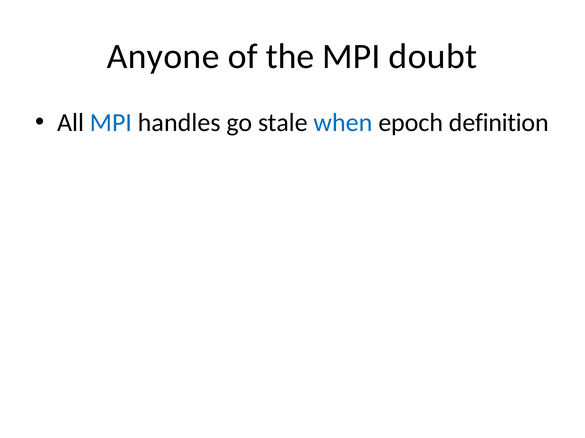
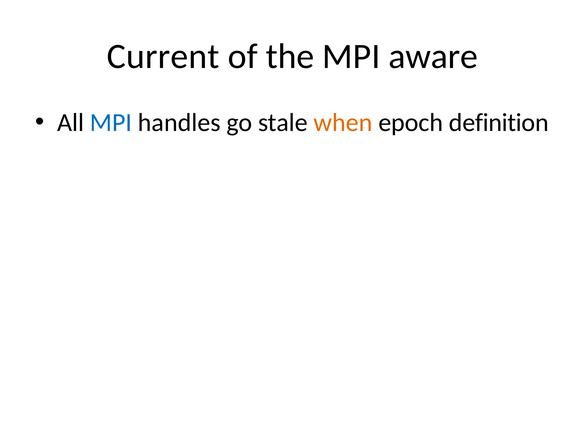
Anyone: Anyone -> Current
doubt: doubt -> aware
when colour: blue -> orange
